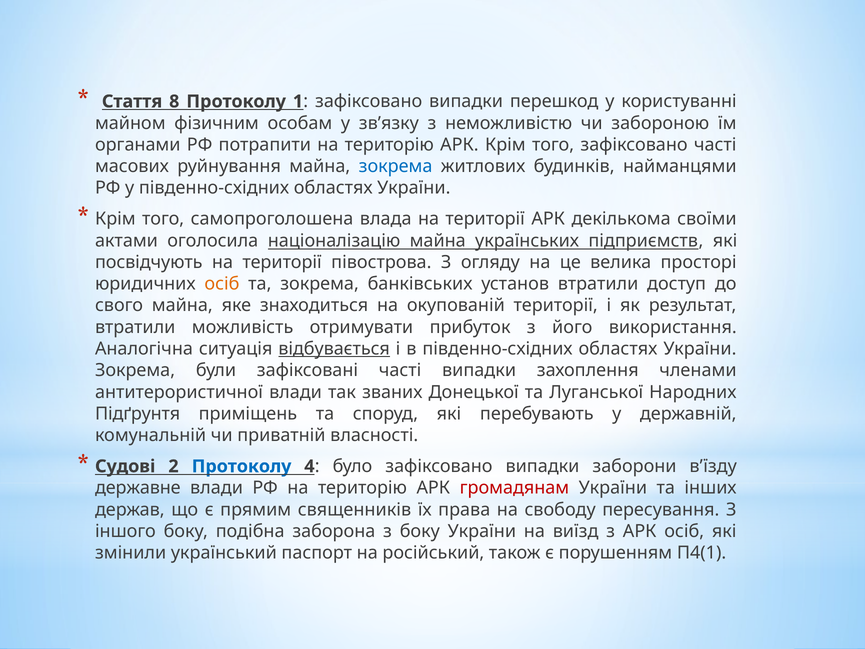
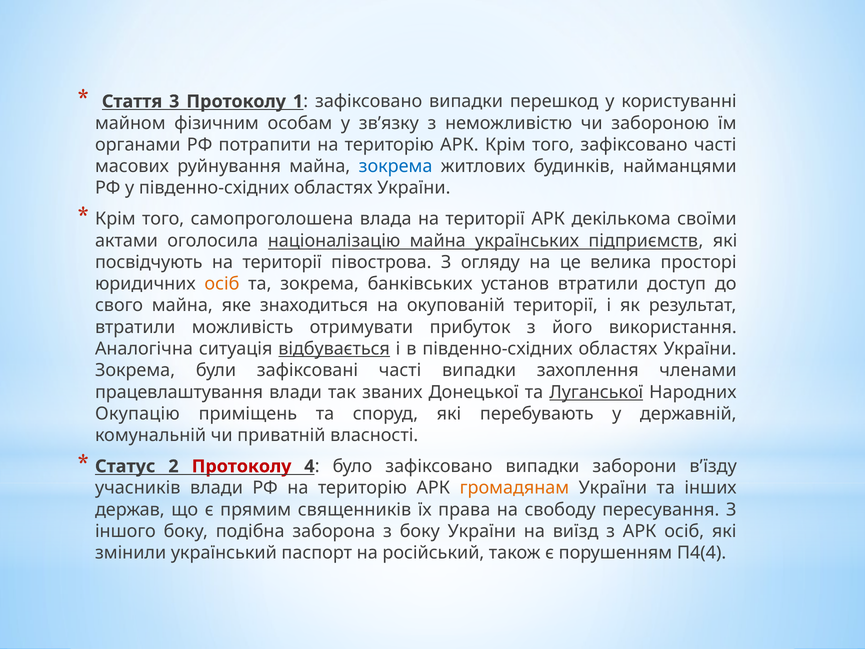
8: 8 -> 3
антитерористичної: антитерористичної -> працевлаштування
Луганської underline: none -> present
Підґрунтя: Підґрунтя -> Окупацію
Судові: Судові -> Статус
Протоколу at (242, 466) colour: blue -> red
державне: державне -> учасників
громадянам colour: red -> orange
П4(1: П4(1 -> П4(4
